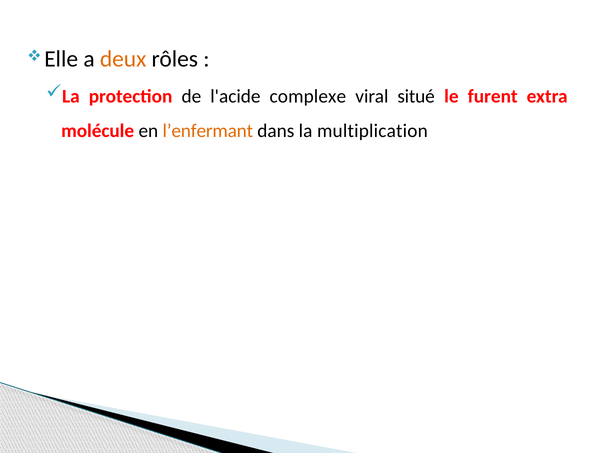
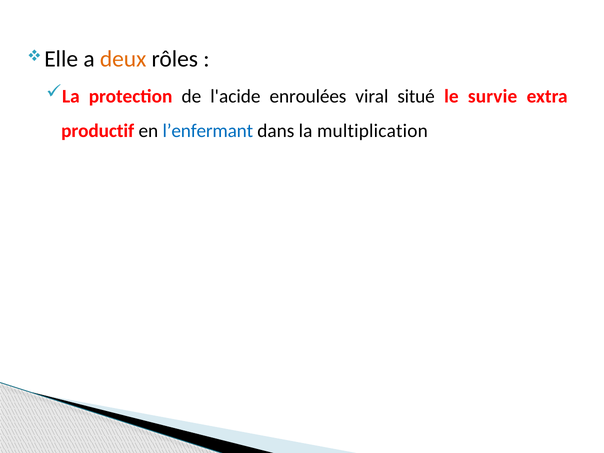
complexe: complexe -> enroulées
furent: furent -> survie
molécule: molécule -> productif
l’enfermant colour: orange -> blue
